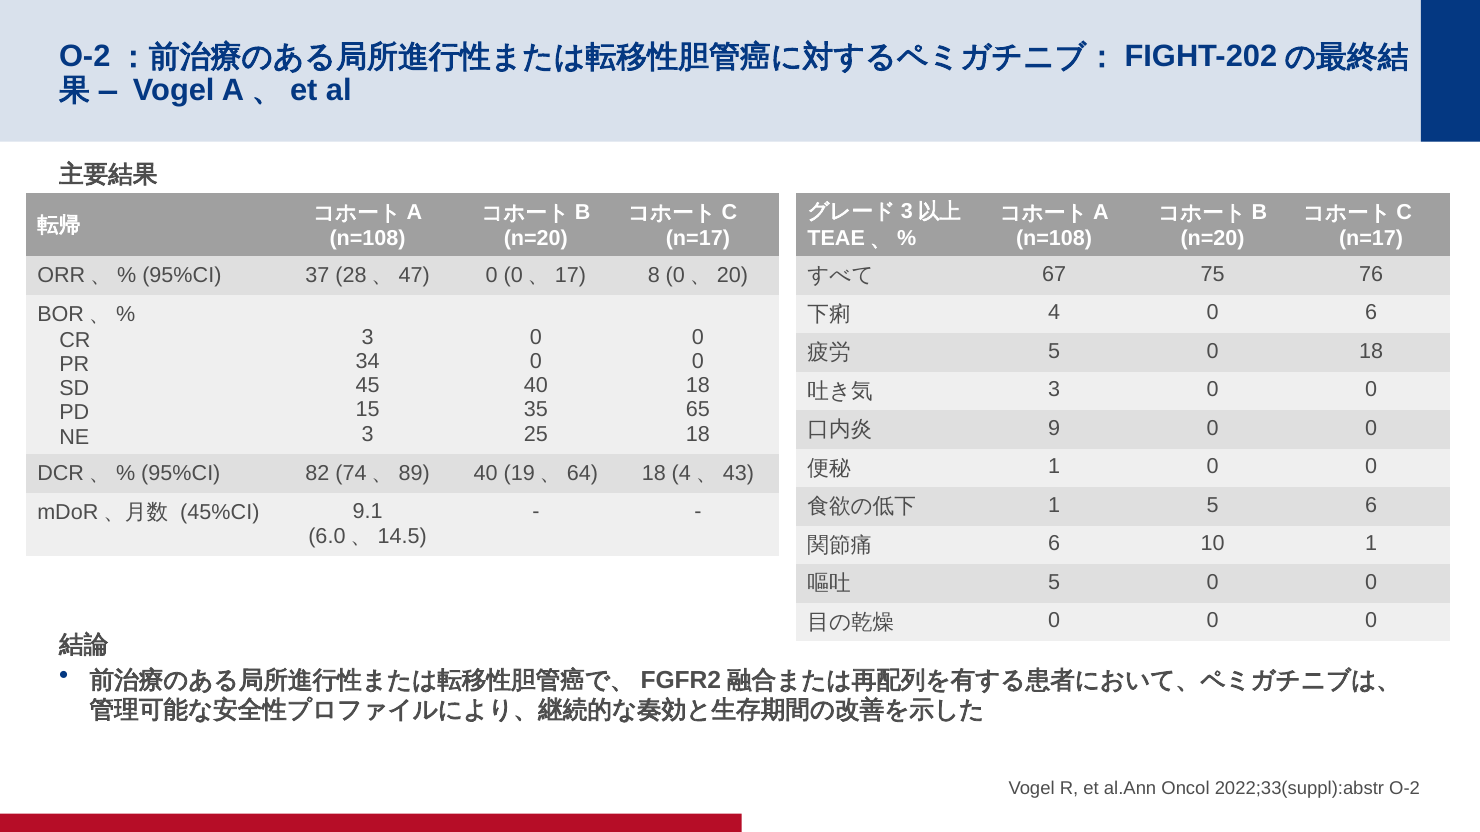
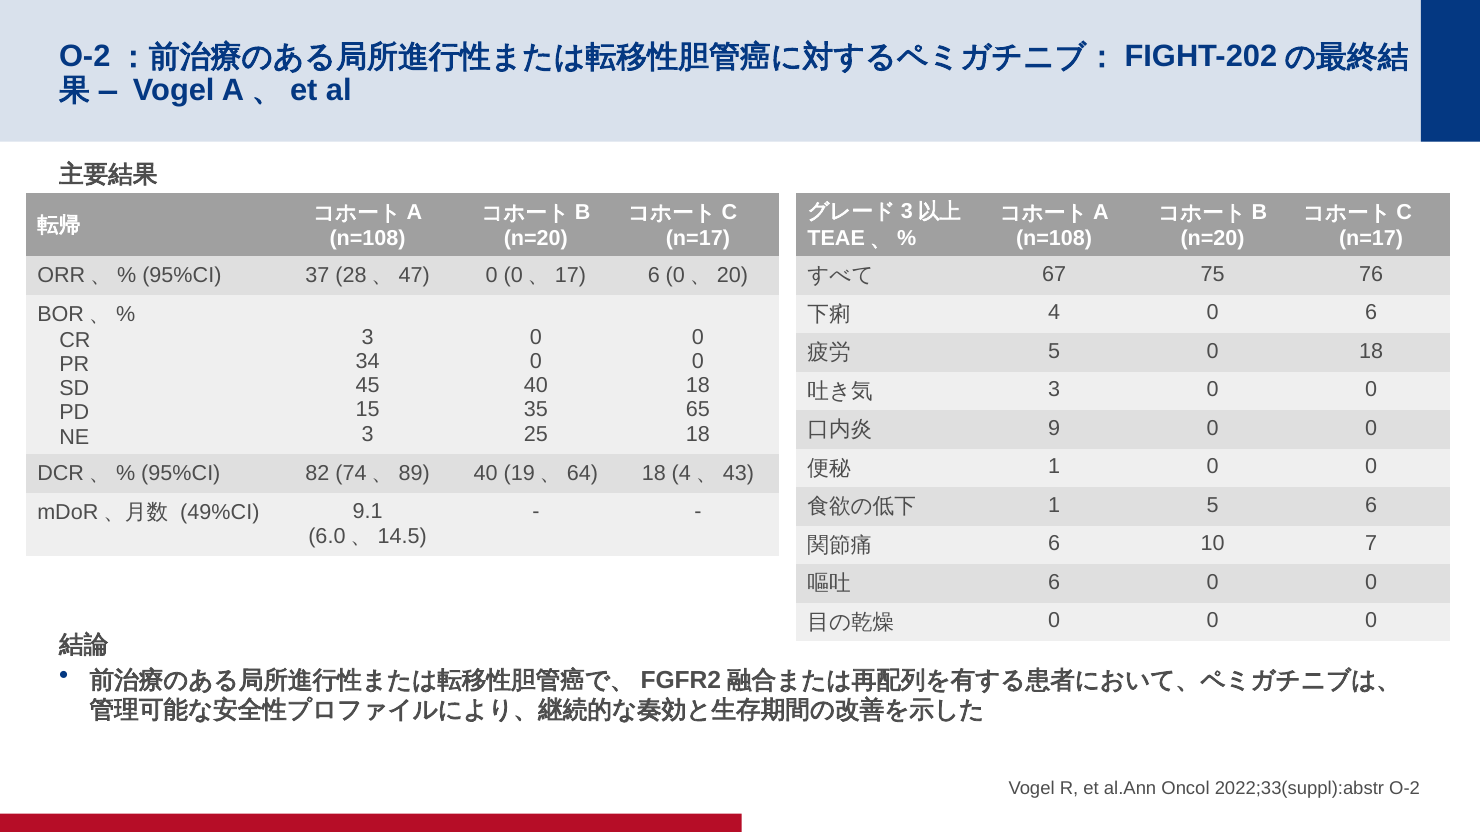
8 at (654, 276): 8 -> 6
45%CI: 45%CI -> 49%CI
10 1: 1 -> 7
5 at (1054, 583): 5 -> 6
